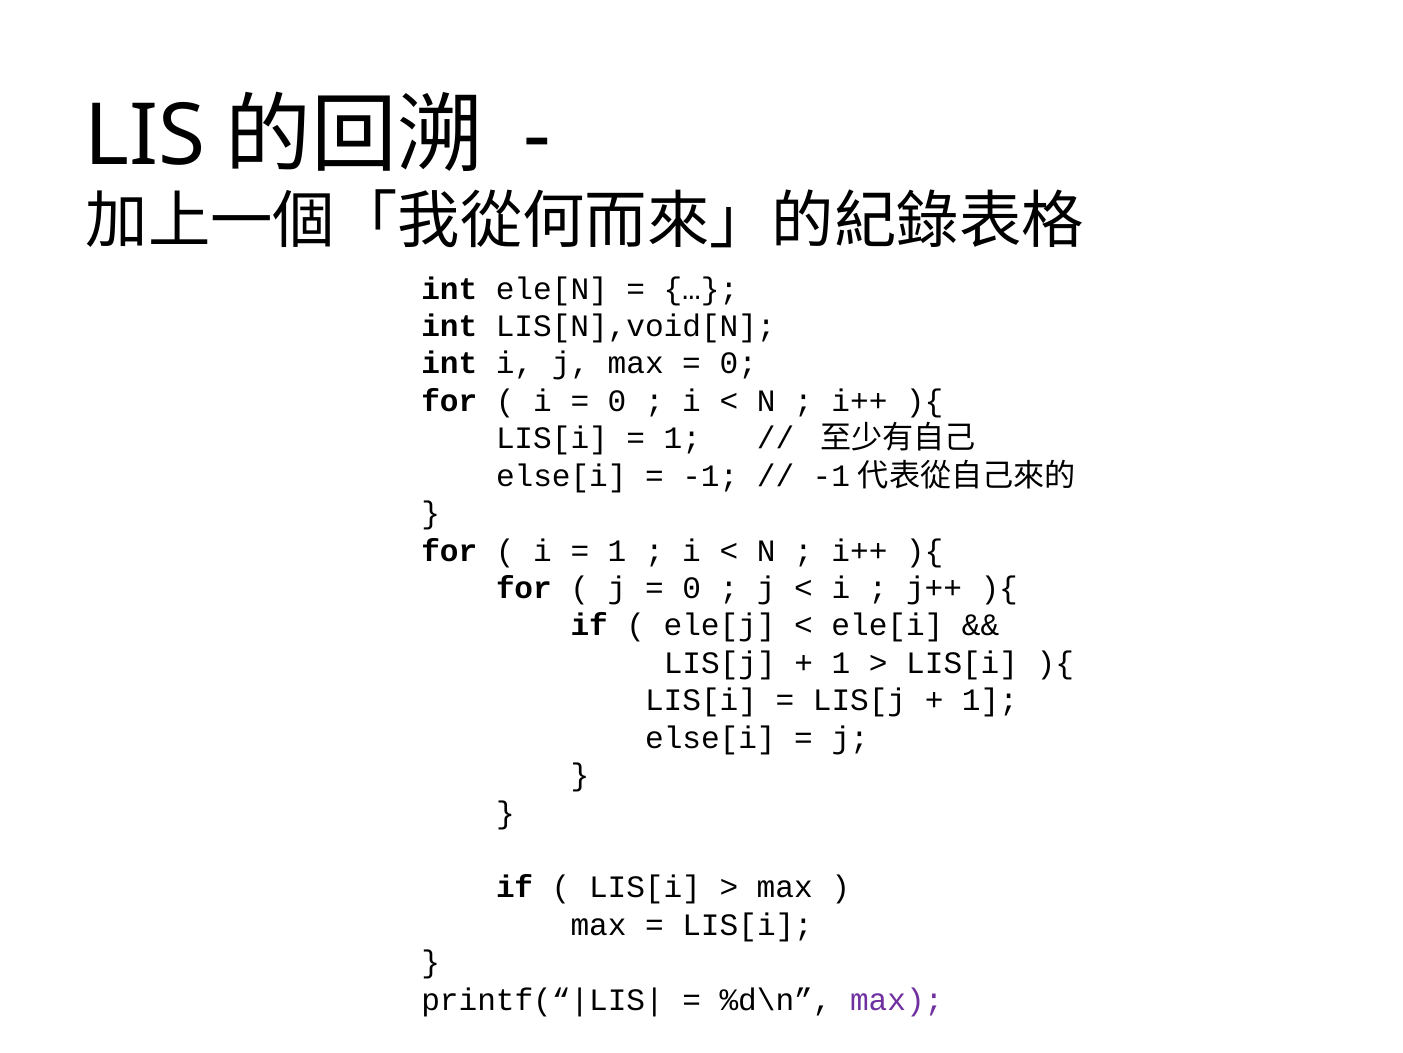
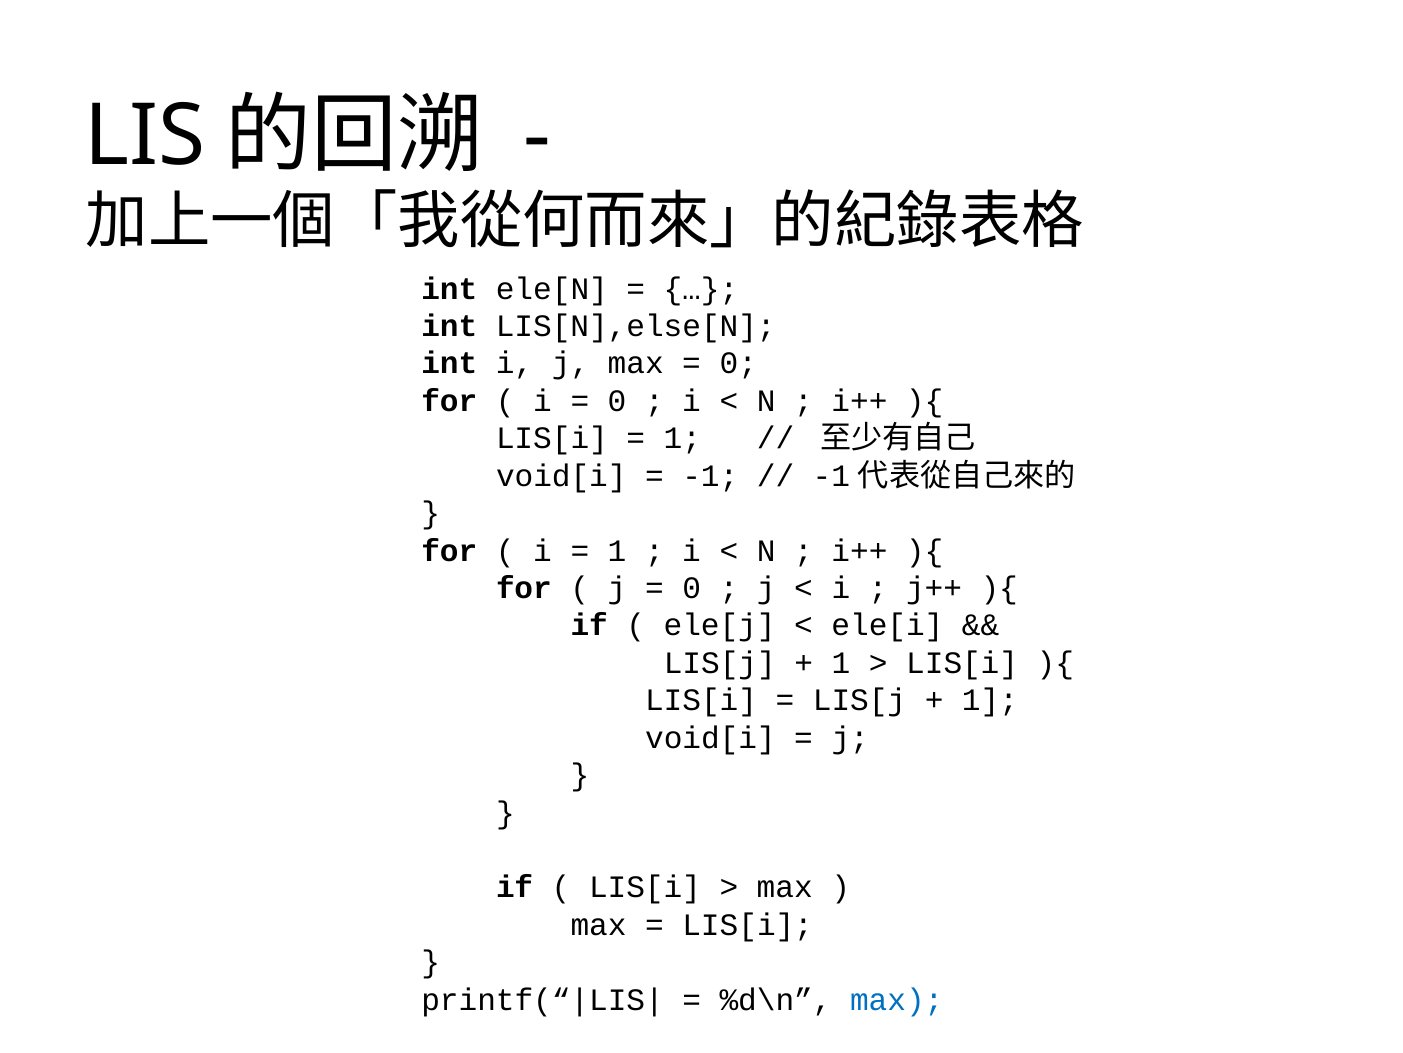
LIS[N],void[N: LIS[N],void[N -> LIS[N],else[N
else[i at (561, 476): else[i -> void[i
else[i at (710, 737): else[i -> void[i
max at (897, 999) colour: purple -> blue
